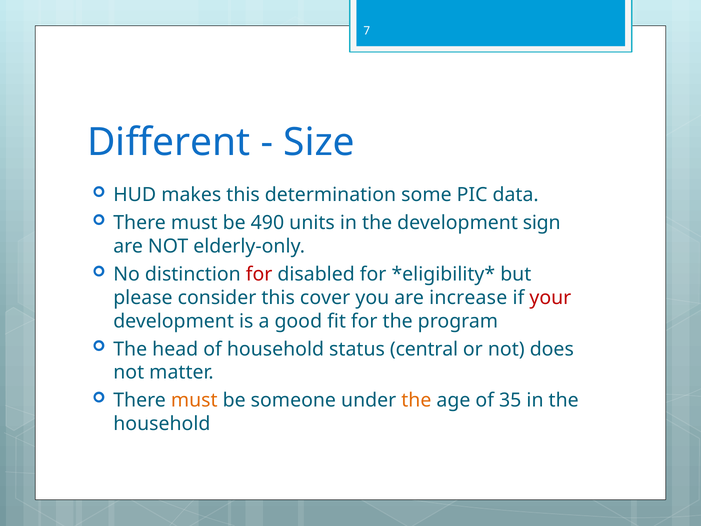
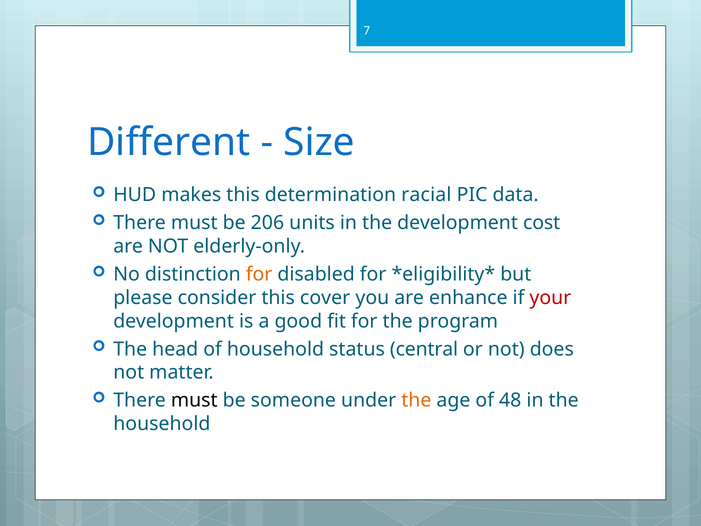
some: some -> racial
490: 490 -> 206
sign: sign -> cost
for at (259, 274) colour: red -> orange
increase: increase -> enhance
must at (194, 400) colour: orange -> black
35: 35 -> 48
